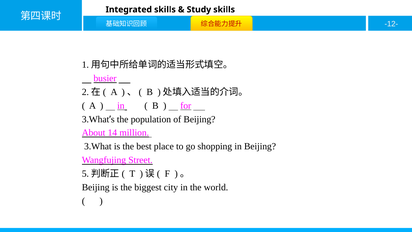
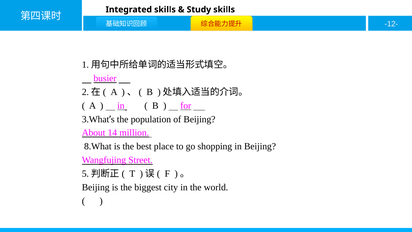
3.What at (98, 146): 3.What -> 8.What
